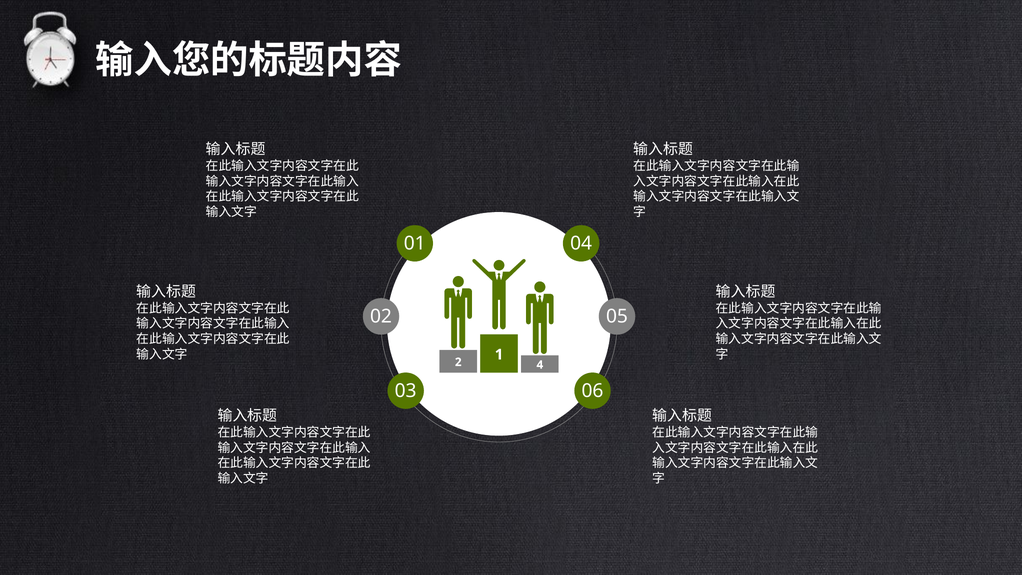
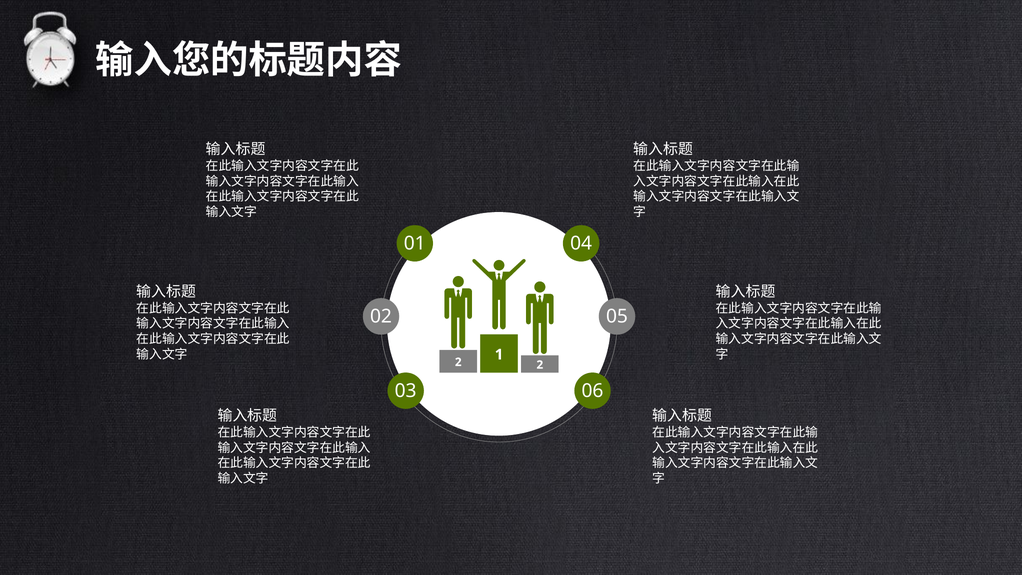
2 4: 4 -> 2
